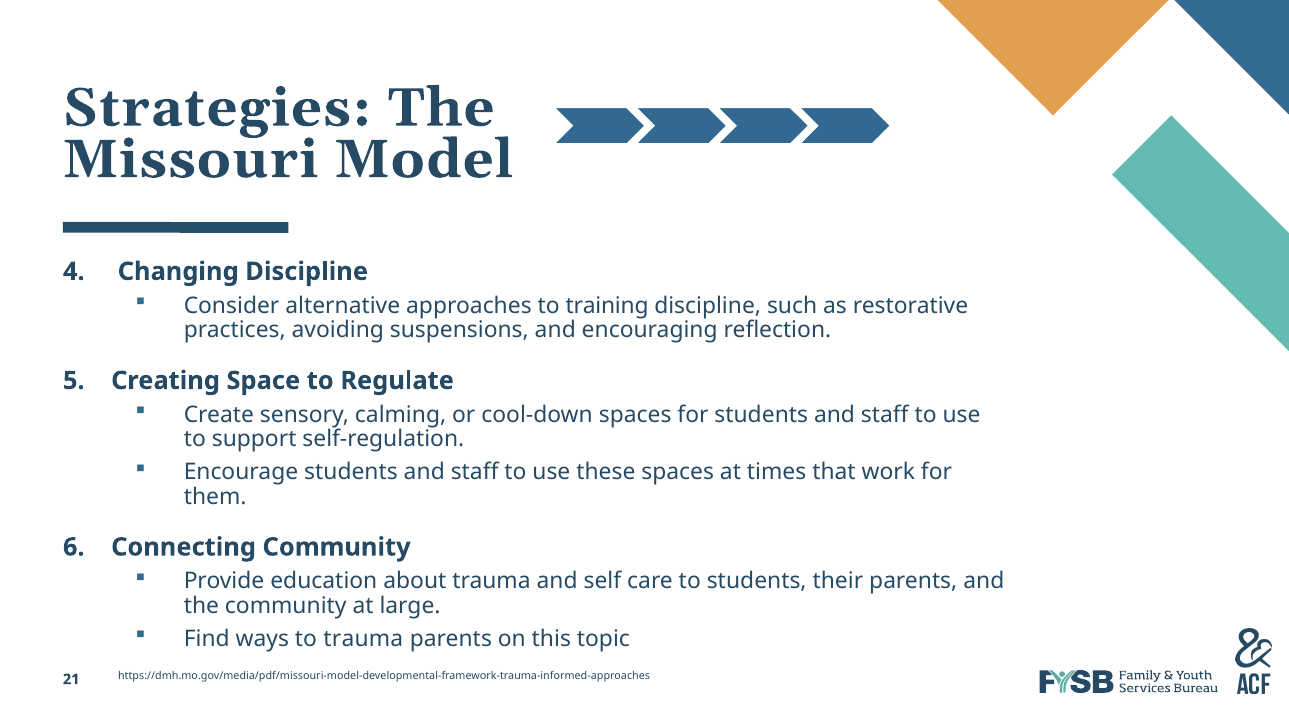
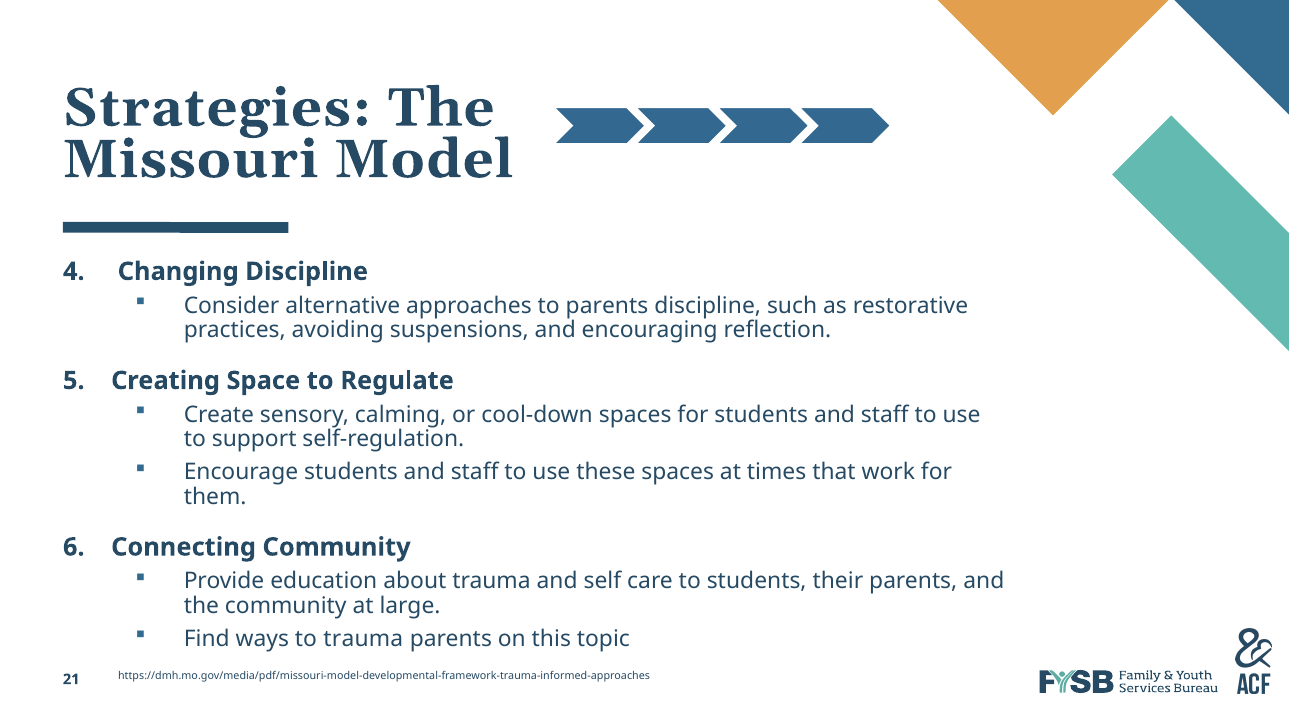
to training: training -> parents
